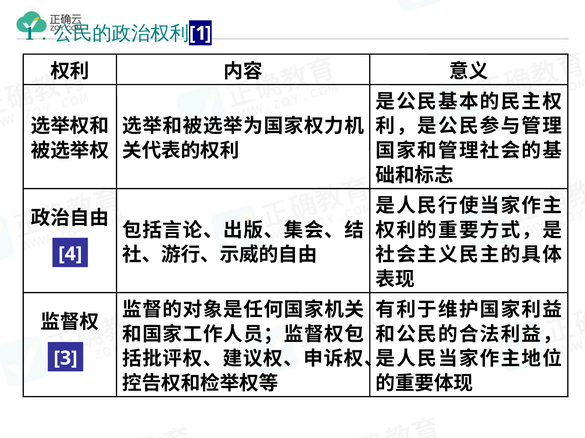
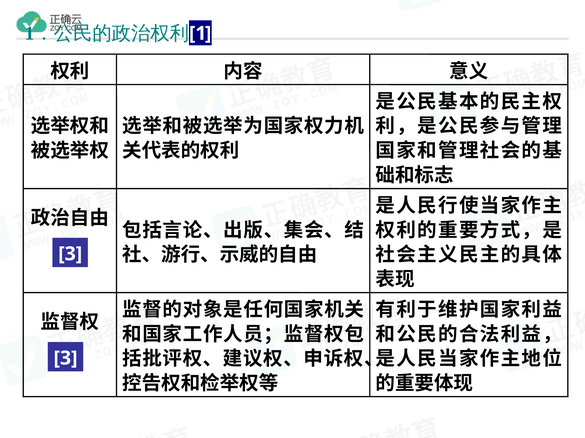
4 at (70, 254): 4 -> 3
